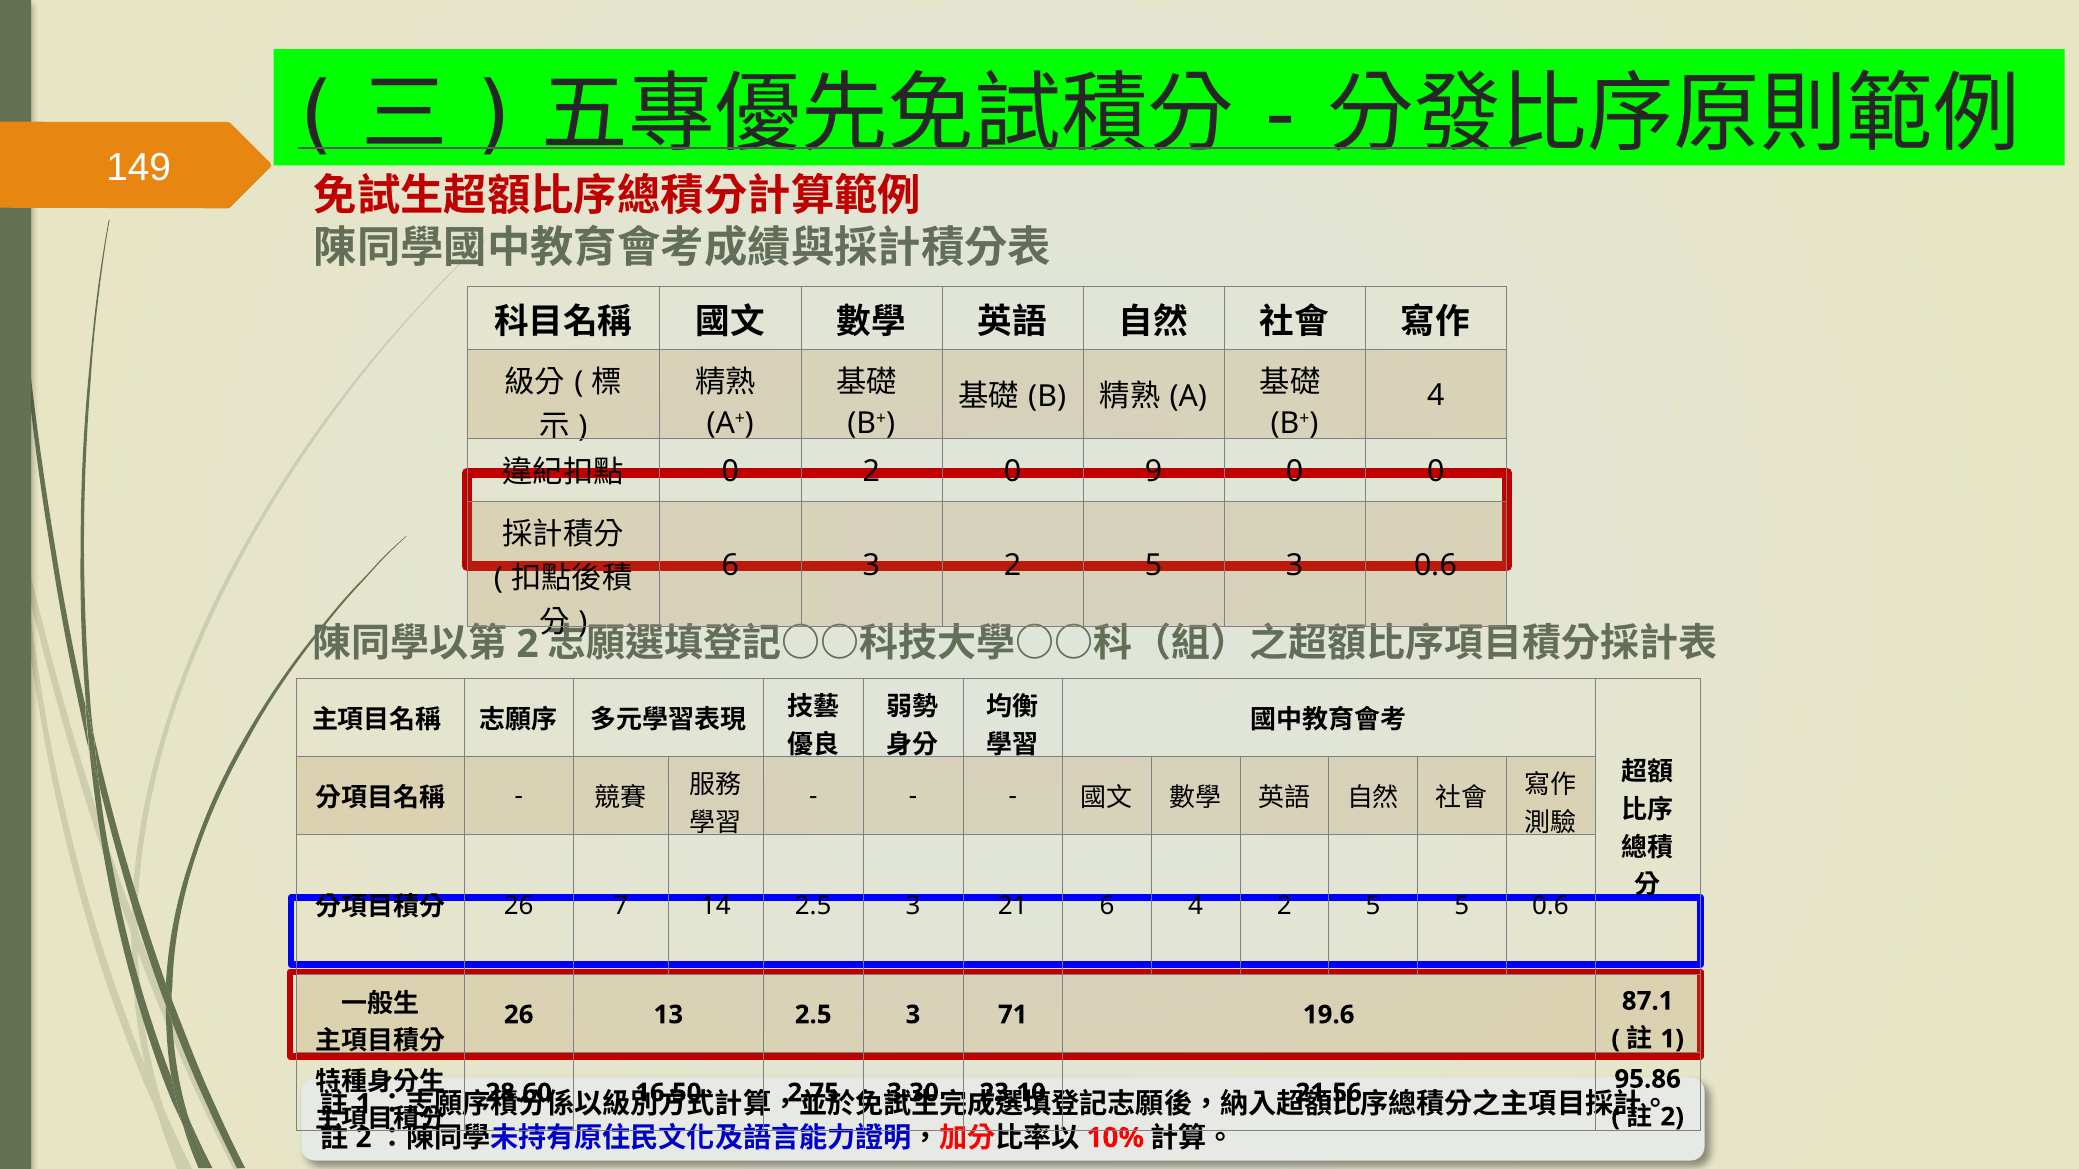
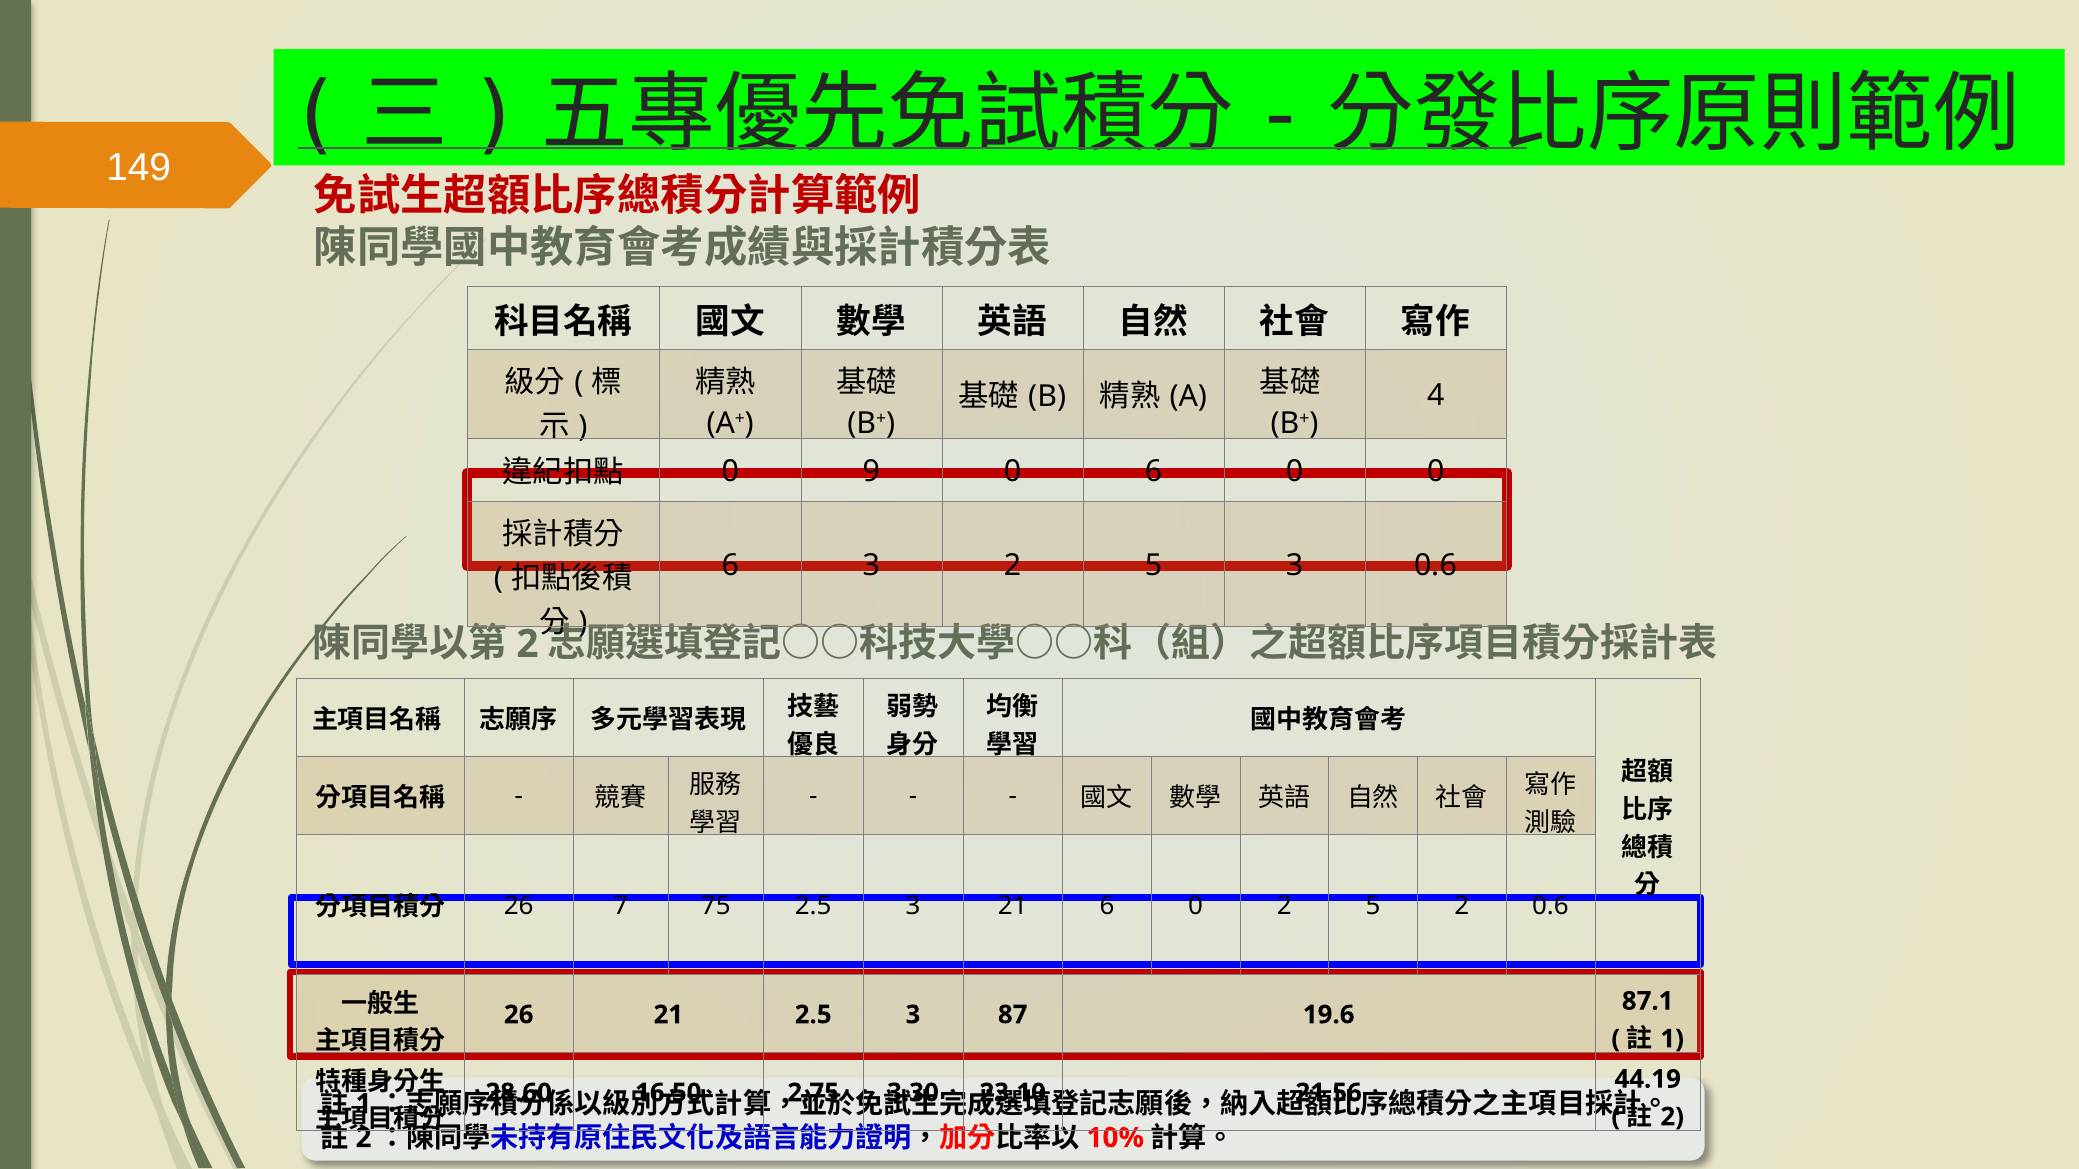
0 2: 2 -> 9
0 9: 9 -> 6
14: 14 -> 75
21 6 4: 4 -> 0
5 5: 5 -> 2
26 13: 13 -> 21
71: 71 -> 87
95.86: 95.86 -> 44.19
